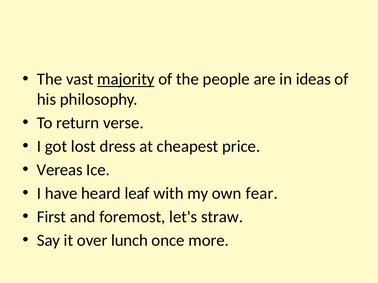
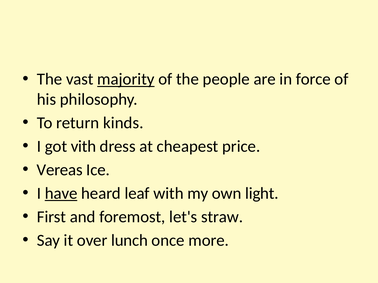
ideas: ideas -> force
verse: verse -> kinds
lost: lost -> vith
have underline: none -> present
fear: fear -> light
